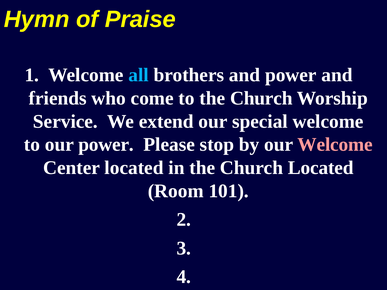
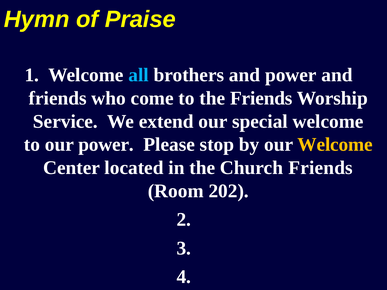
to the Church: Church -> Friends
Welcome at (335, 145) colour: pink -> yellow
Church Located: Located -> Friends
101: 101 -> 202
